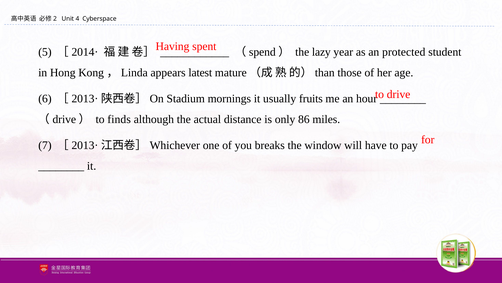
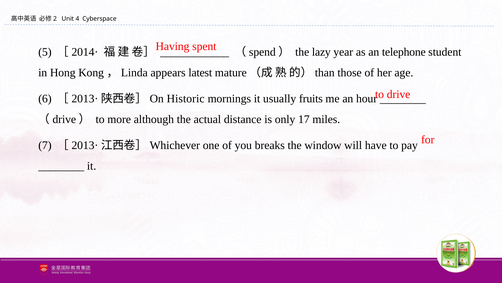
protected: protected -> telephone
Stadium: Stadium -> Historic
finds: finds -> more
86: 86 -> 17
